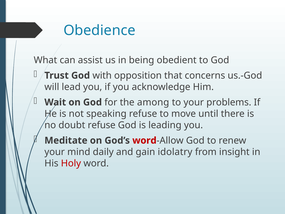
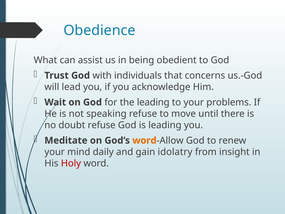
opposition: opposition -> individuals
the among: among -> leading
word at (144, 140) colour: red -> orange
